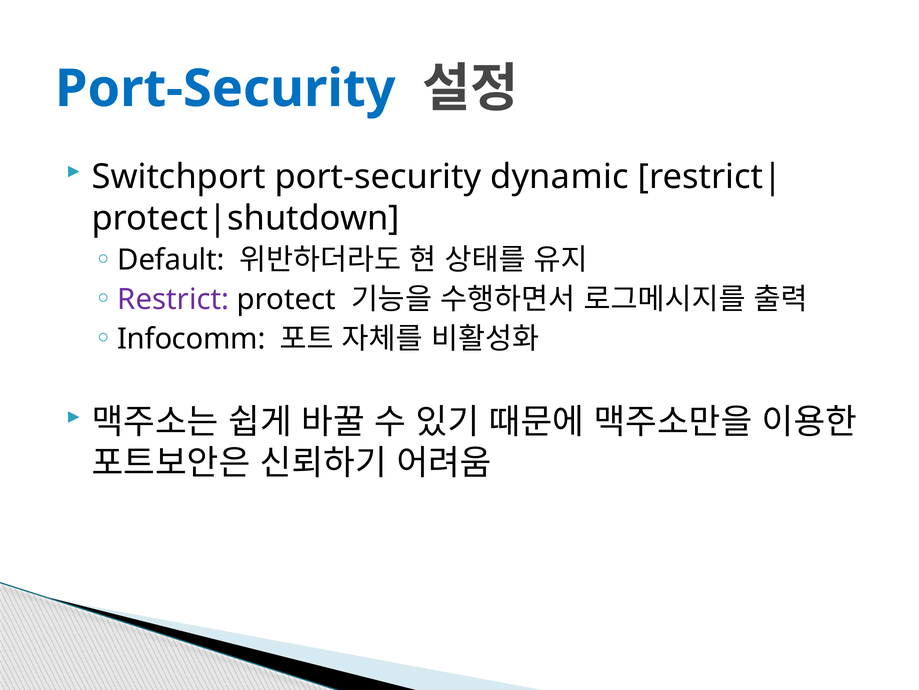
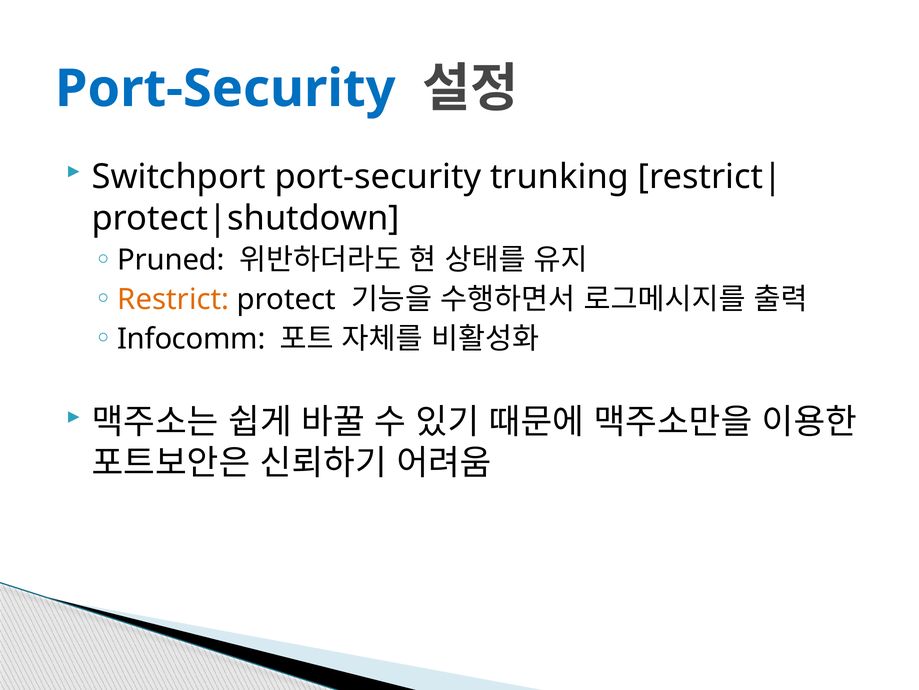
dynamic: dynamic -> trunking
Default: Default -> Pruned
Restrict colour: purple -> orange
